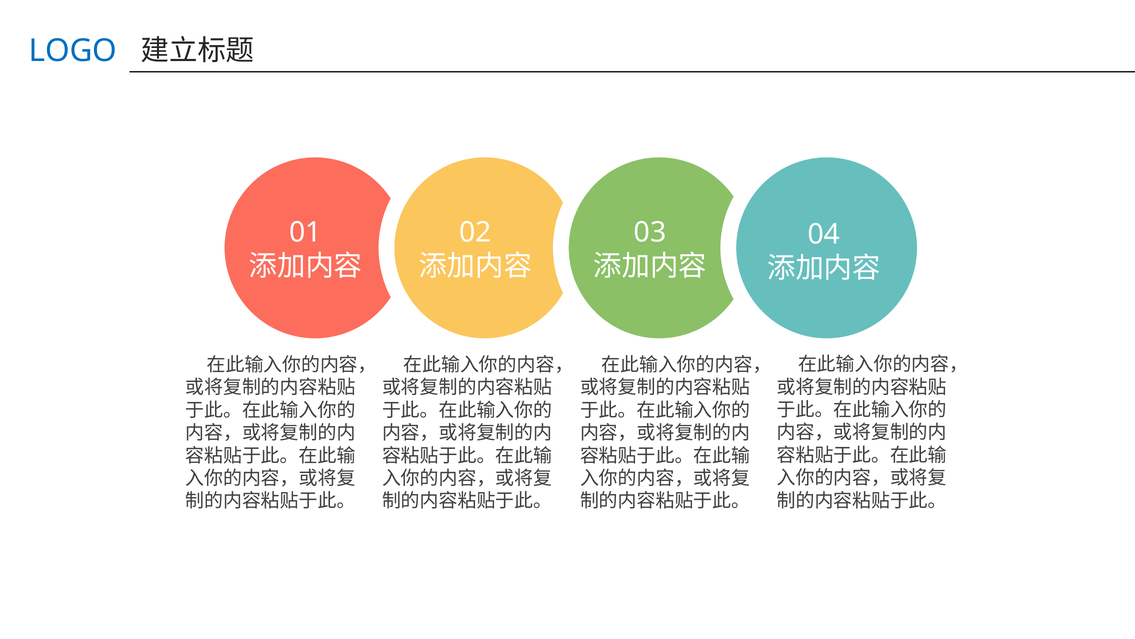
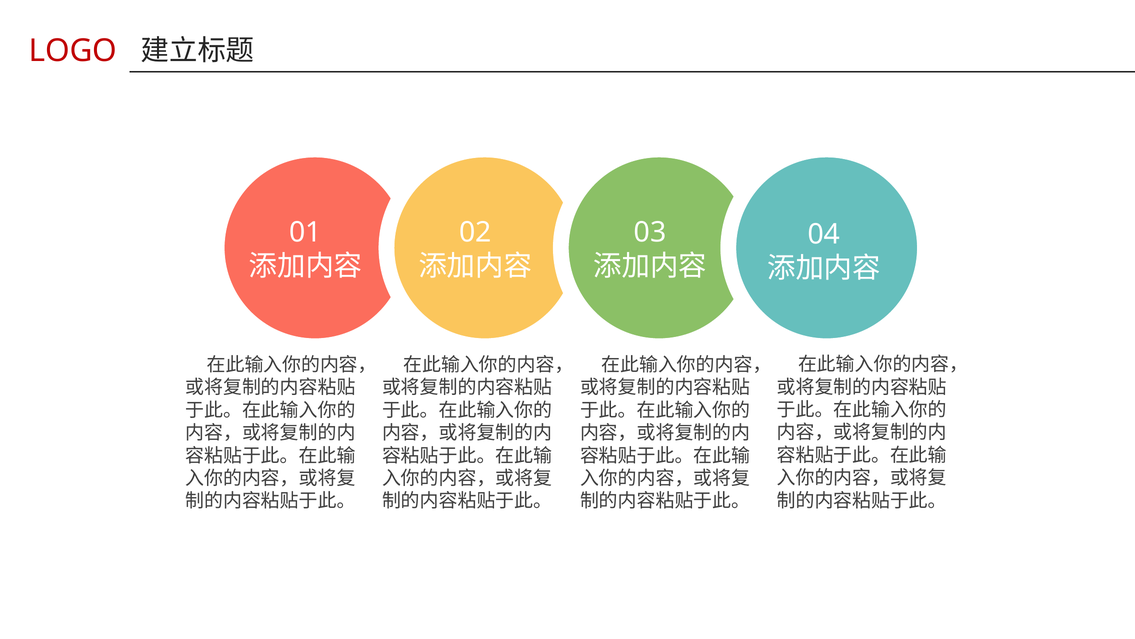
LOGO colour: blue -> red
